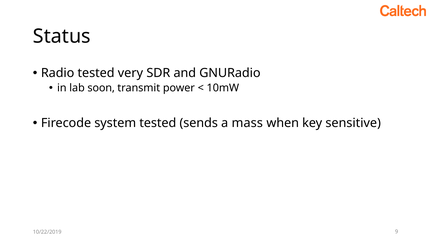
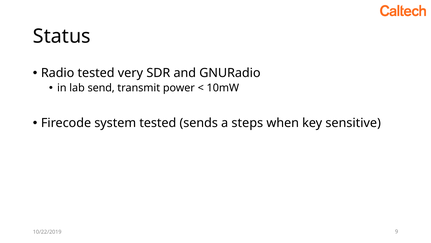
soon: soon -> send
mass: mass -> steps
